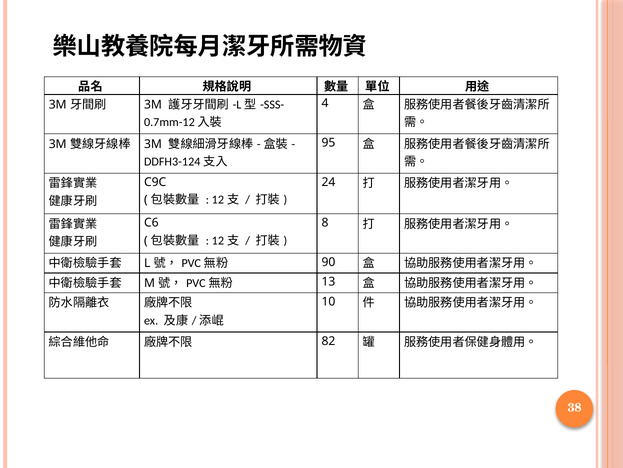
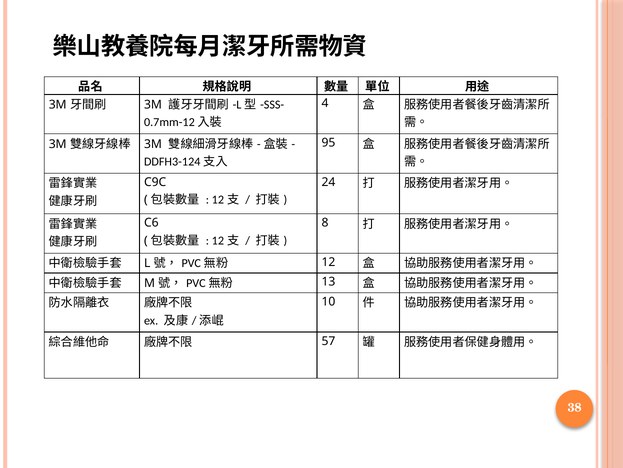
90: 90 -> 12
82: 82 -> 57
